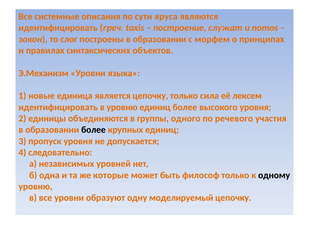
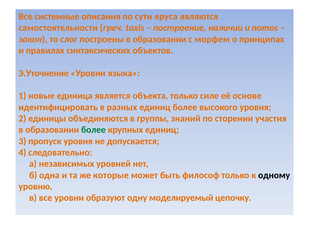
идентифицировать at (58, 28): идентифицировать -> самостоятельности
служат: служат -> наличии
Э.Механизм: Э.Механизм -> Э.Уточнение
является цепочку: цепочку -> объекта
сила: сила -> силе
лексем: лексем -> основе
в уровню: уровню -> разных
одного: одного -> знаний
речевого: речевого -> сторении
более at (93, 130) colour: black -> green
